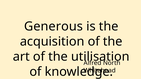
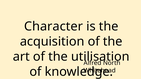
Generous: Generous -> Character
